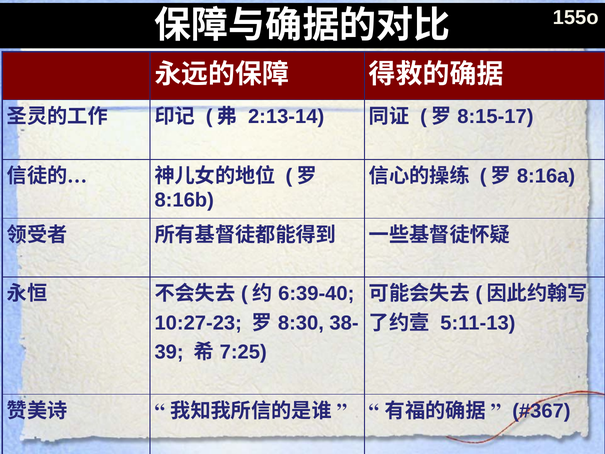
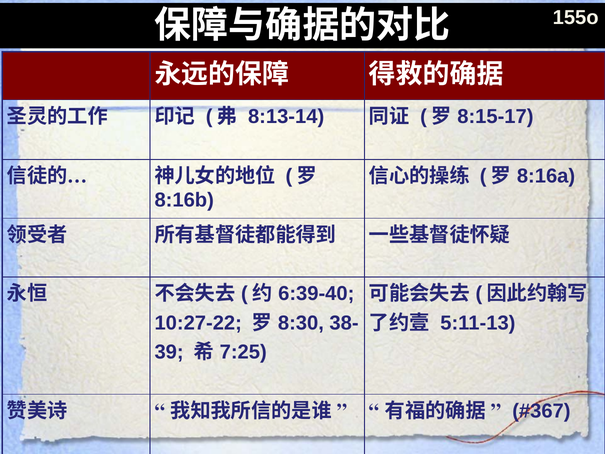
2:13-14: 2:13-14 -> 8:13-14
10:27-23: 10:27-23 -> 10:27-22
